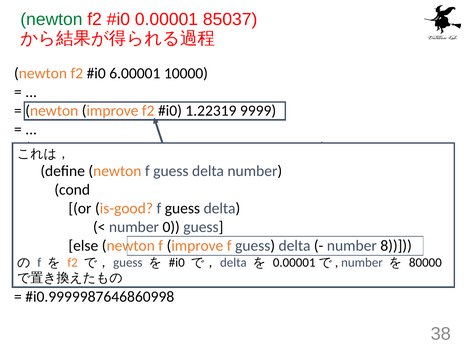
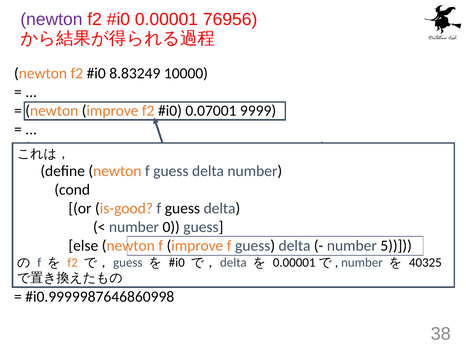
newton at (51, 19) colour: green -> purple
85037: 85037 -> 76956
6.00001: 6.00001 -> 8.83249
1.22319: 1.22319 -> 0.07001
8: 8 -> 5
80000: 80000 -> 40325
